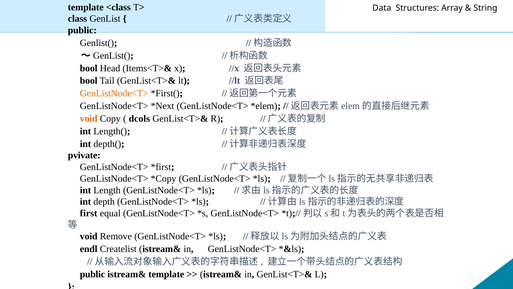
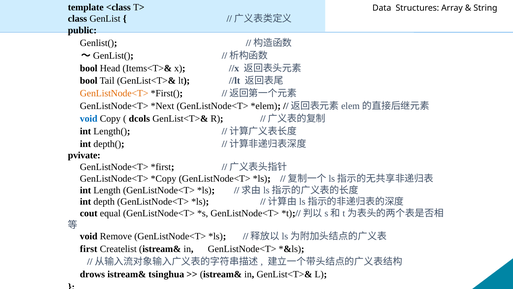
void at (89, 118) colour: orange -> blue
first: first -> cout
endl: endl -> first
public at (92, 274): public -> drows
istream& template: template -> tsinghua
